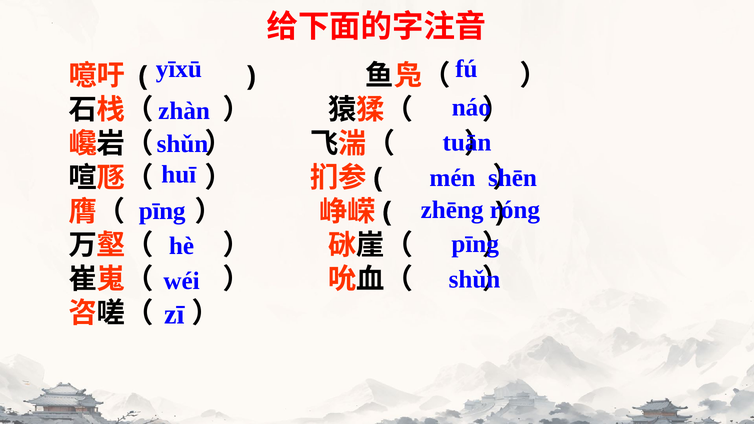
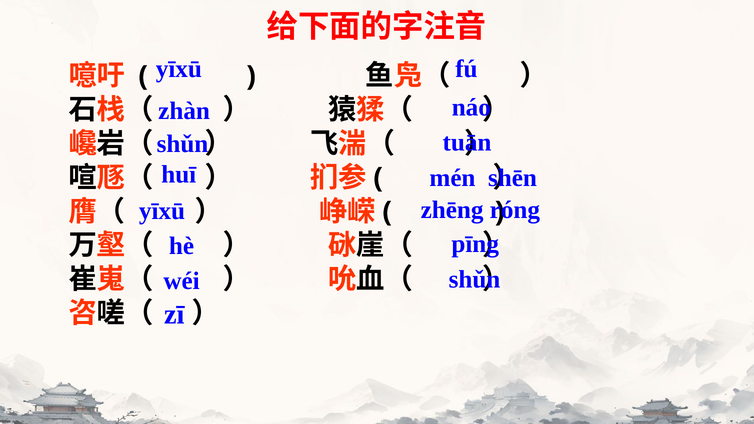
pīng at (162, 211): pīng -> yīxū
